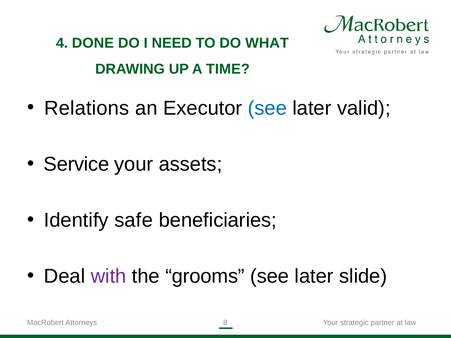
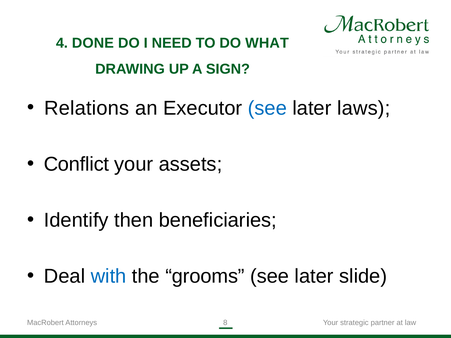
TIME: TIME -> SIGN
valid: valid -> laws
Service: Service -> Conflict
safe: safe -> then
with colour: purple -> blue
